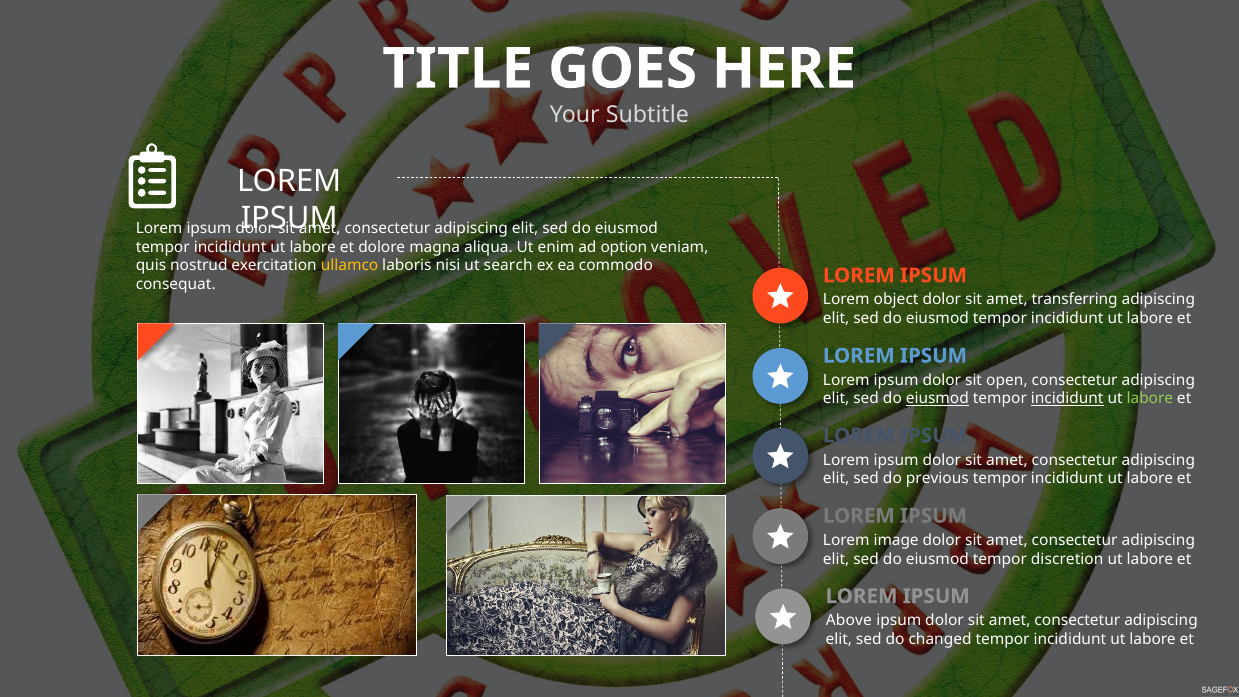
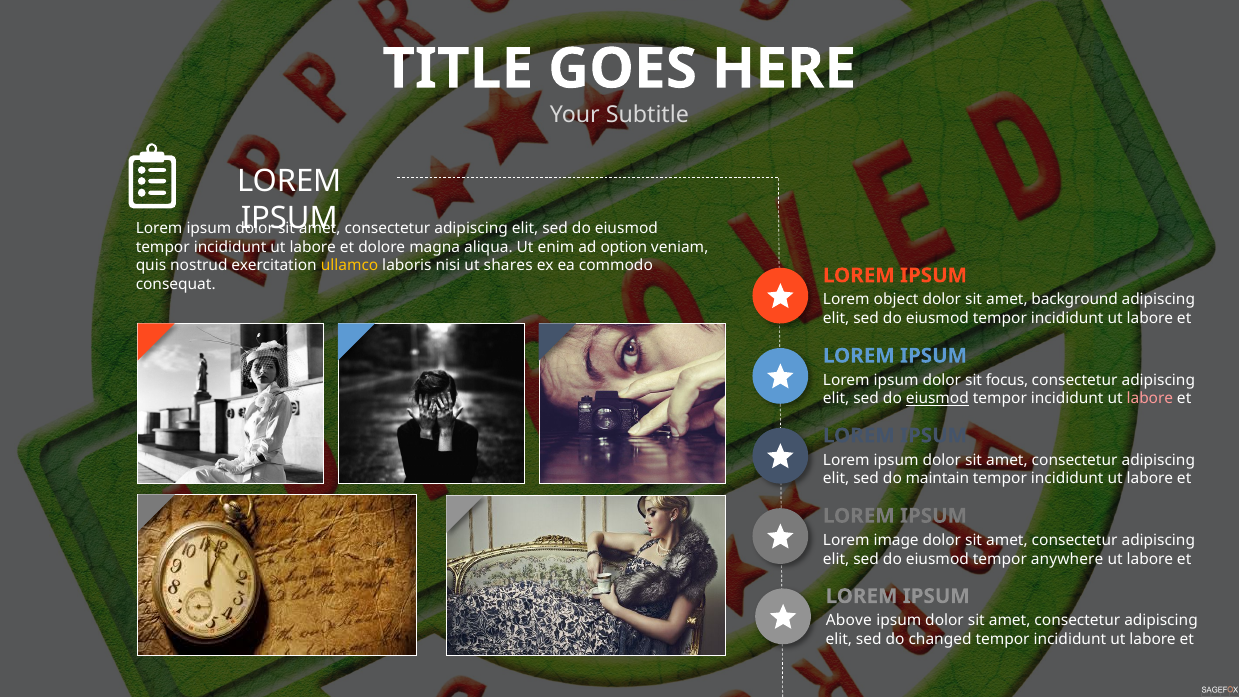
search: search -> shares
transferring: transferring -> background
open: open -> focus
incididunt at (1067, 399) underline: present -> none
labore at (1150, 399) colour: light green -> pink
previous: previous -> maintain
discretion: discretion -> anywhere
